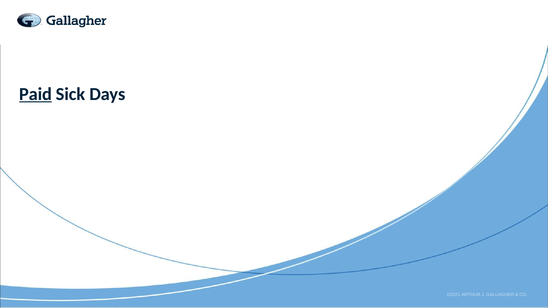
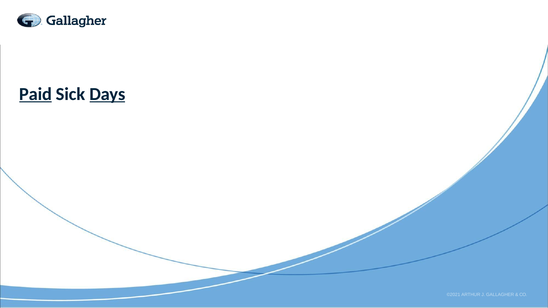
Days underline: none -> present
